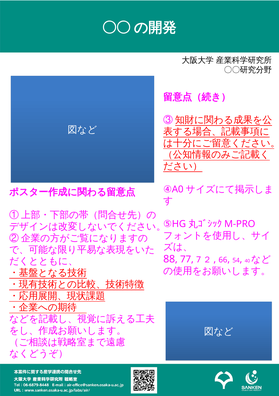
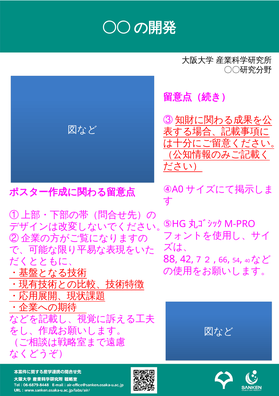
77: 77 -> 42
